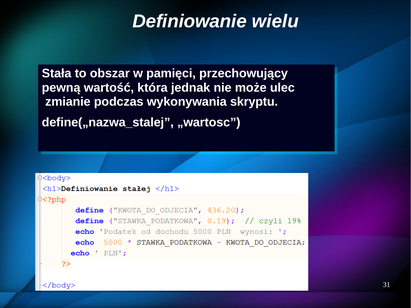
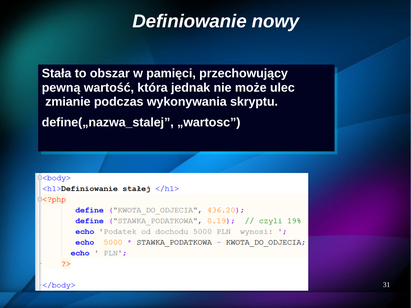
wielu: wielu -> nowy
